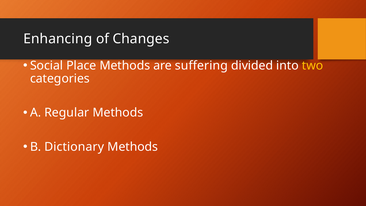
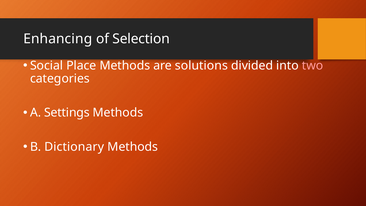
Changes: Changes -> Selection
suffering: suffering -> solutions
two colour: yellow -> pink
Regular: Regular -> Settings
